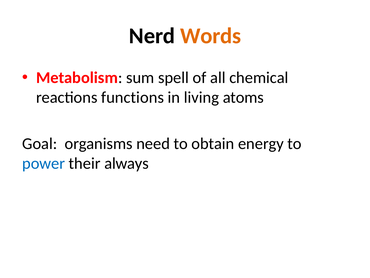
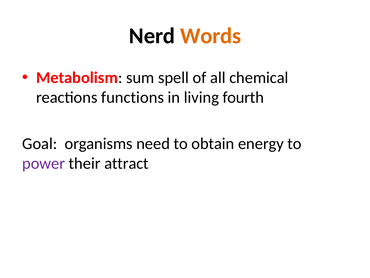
atoms: atoms -> fourth
power colour: blue -> purple
always: always -> attract
